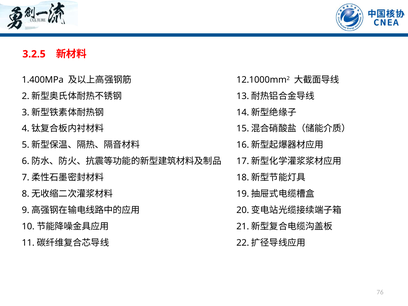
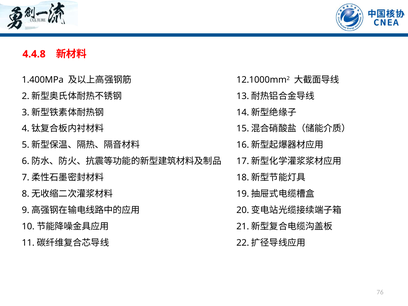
3.2.5: 3.2.5 -> 4.4.8
